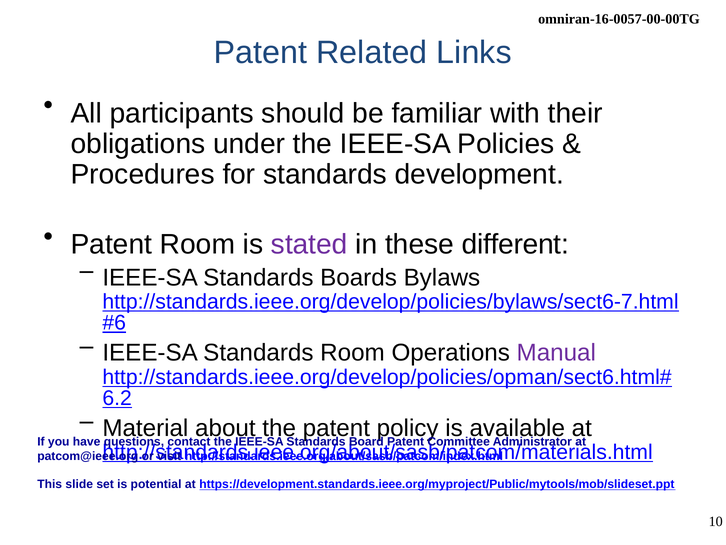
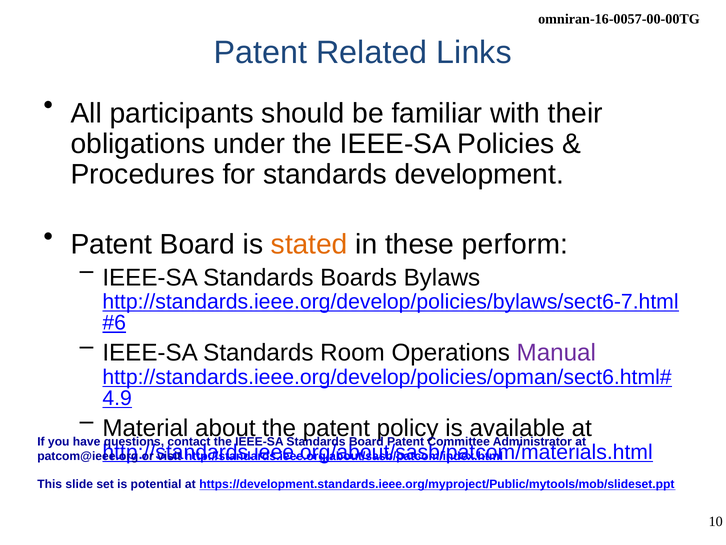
Patent Room: Room -> Board
stated colour: purple -> orange
different: different -> perform
6.2: 6.2 -> 4.9
